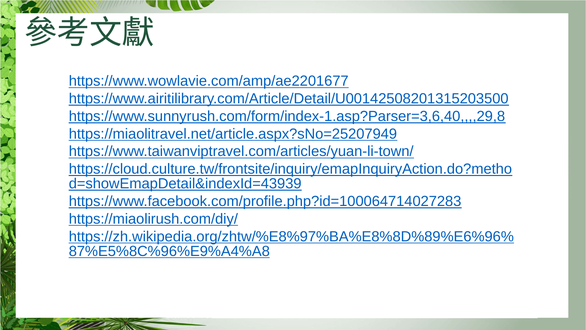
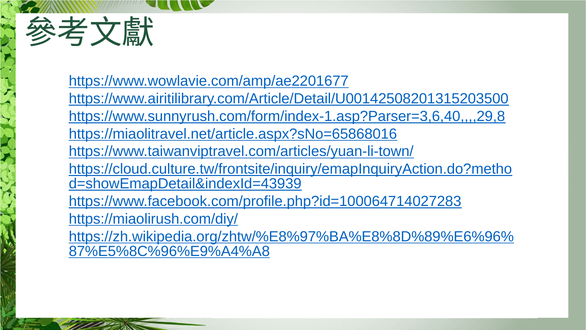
https://miaolitravel.net/article.aspx?sNo=25207949: https://miaolitravel.net/article.aspx?sNo=25207949 -> https://miaolitravel.net/article.aspx?sNo=65868016
